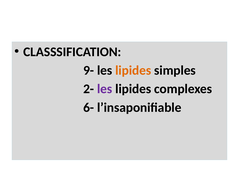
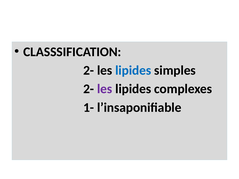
9- at (89, 70): 9- -> 2-
lipides at (133, 70) colour: orange -> blue
6-: 6- -> 1-
